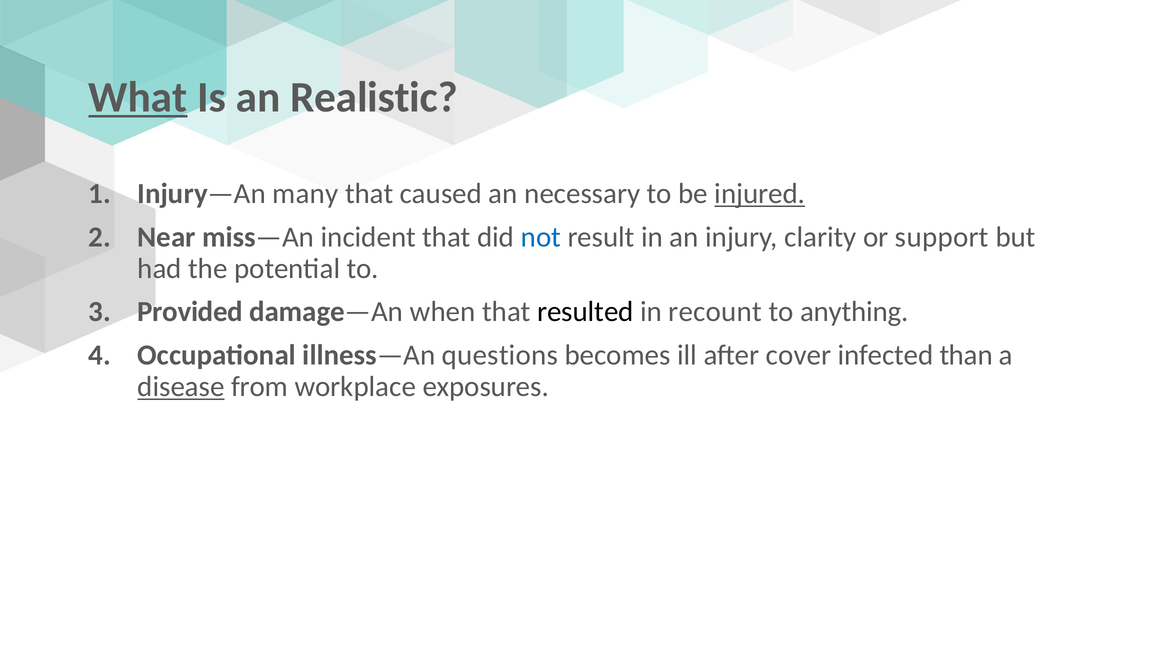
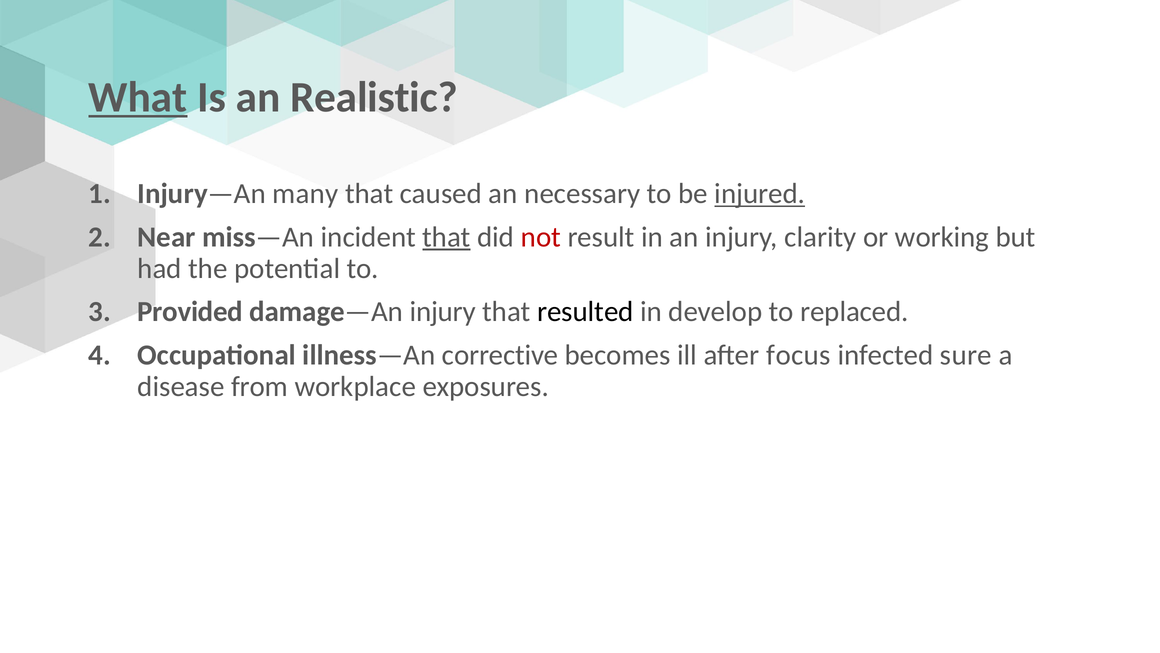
that at (447, 237) underline: none -> present
not colour: blue -> red
support: support -> working
damage—An when: when -> injury
recount: recount -> develop
anything: anything -> replaced
questions: questions -> corrective
cover: cover -> focus
than: than -> sure
disease underline: present -> none
